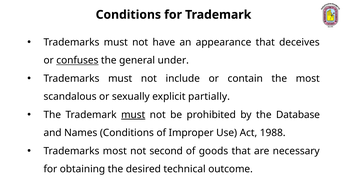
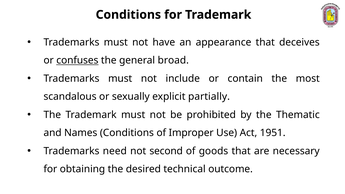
under: under -> broad
must at (133, 115) underline: present -> none
Database: Database -> Thematic
1988: 1988 -> 1951
Trademarks most: most -> need
